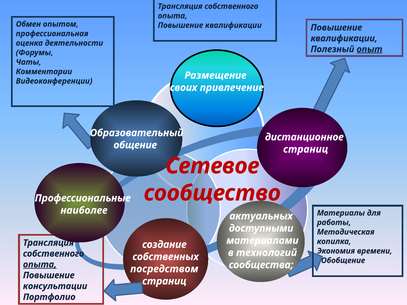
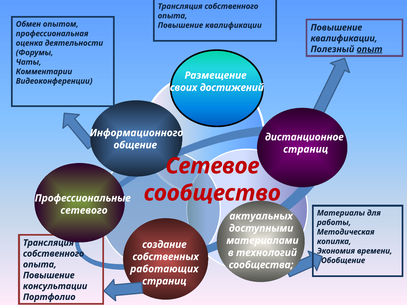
привлечение: привлечение -> достижений
Образовательный: Образовательный -> Информационного
наиболее: наиболее -> сетевого
опыта at (40, 265) underline: present -> none
посредством: посредством -> работающих
